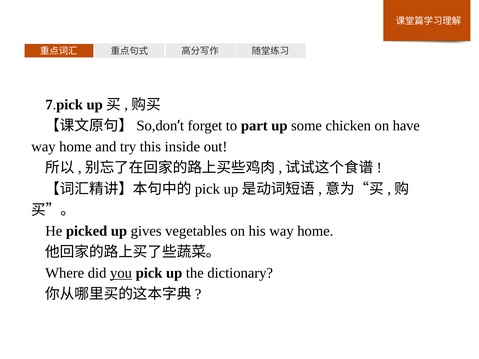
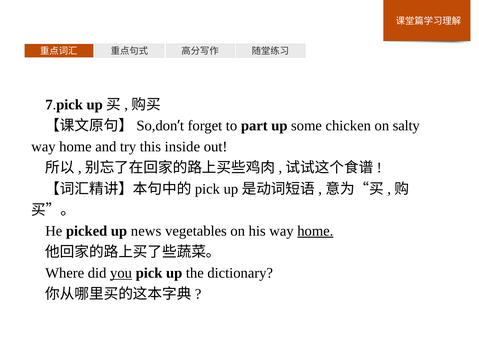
have: have -> salty
gives: gives -> news
home at (315, 231) underline: none -> present
